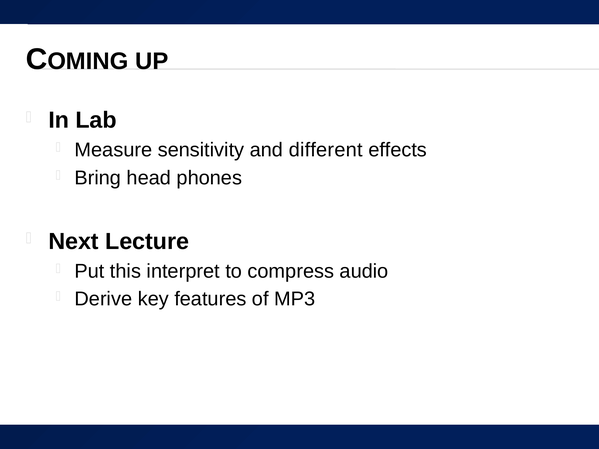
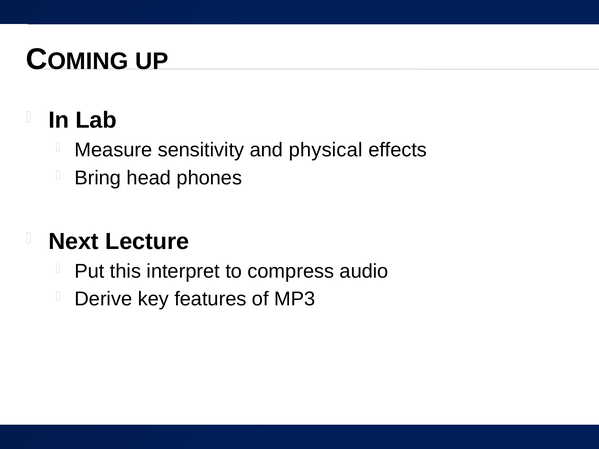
different: different -> physical
